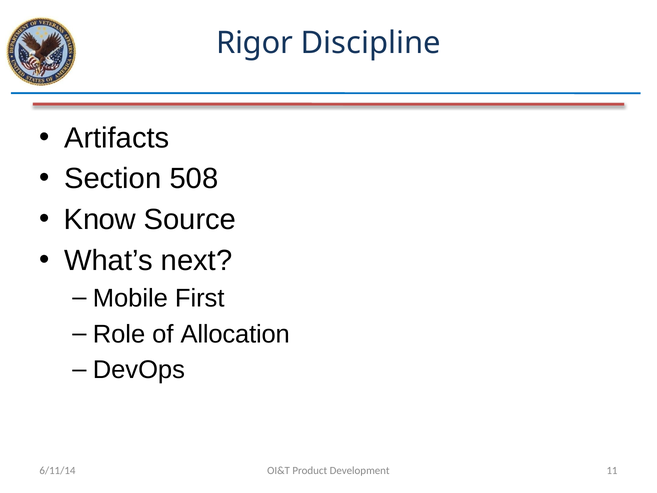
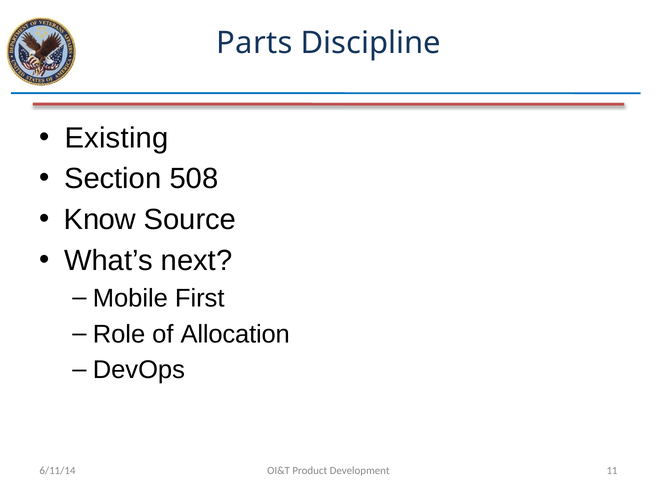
Rigor: Rigor -> Parts
Artifacts: Artifacts -> Existing
